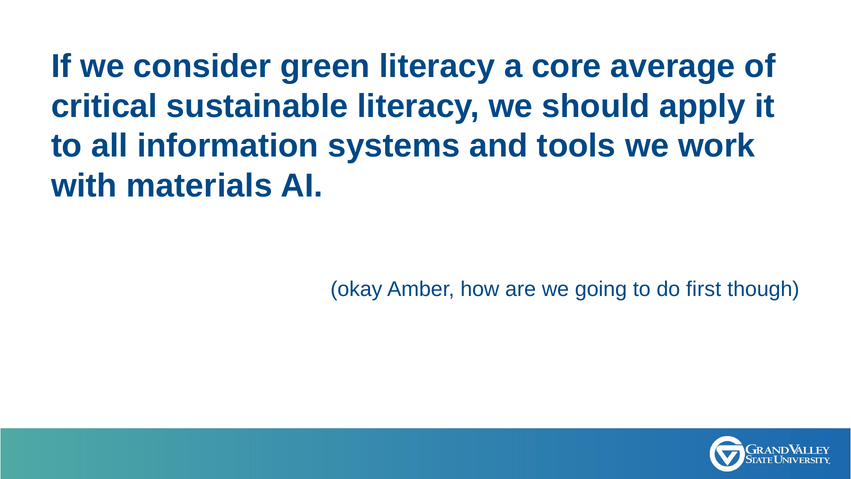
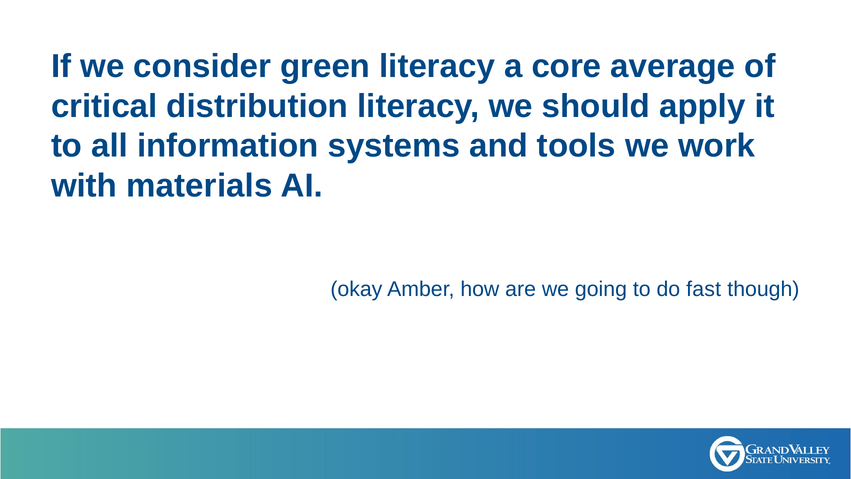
sustainable: sustainable -> distribution
first: first -> fast
